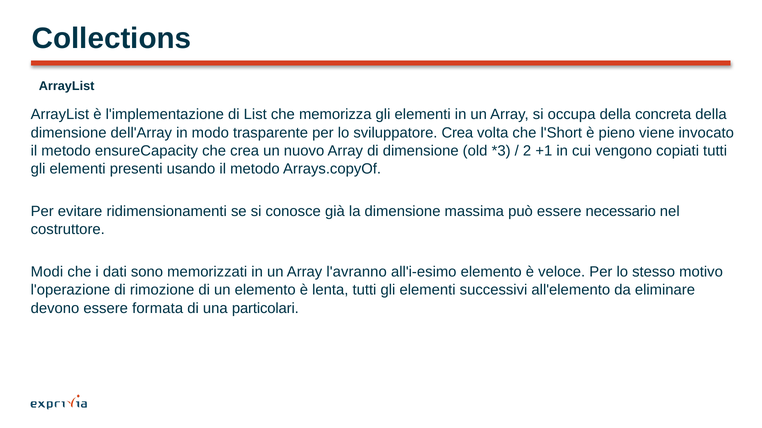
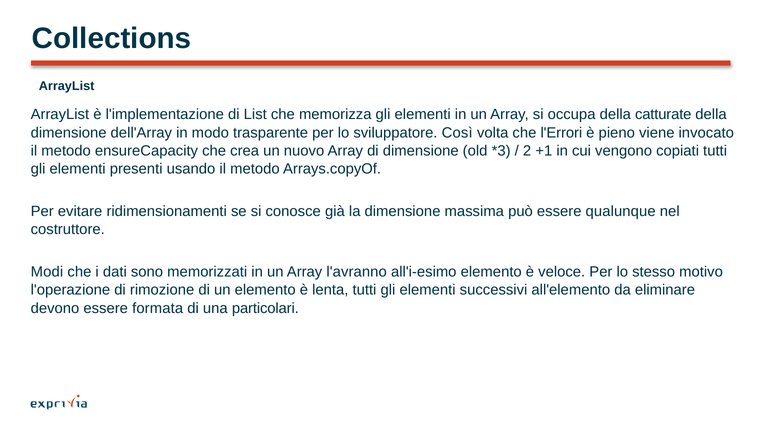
concreta: concreta -> catturate
sviluppatore Crea: Crea -> Così
l'Short: l'Short -> l'Errori
necessario: necessario -> qualunque
